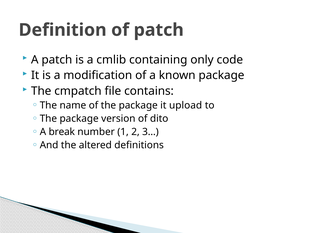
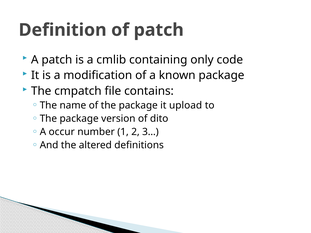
break: break -> occur
